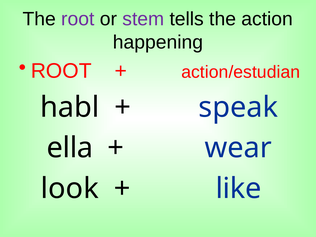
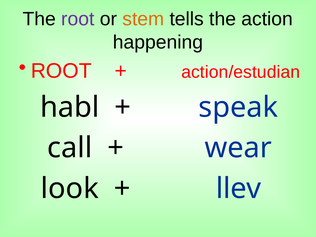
stem colour: purple -> orange
ella: ella -> call
like: like -> llev
